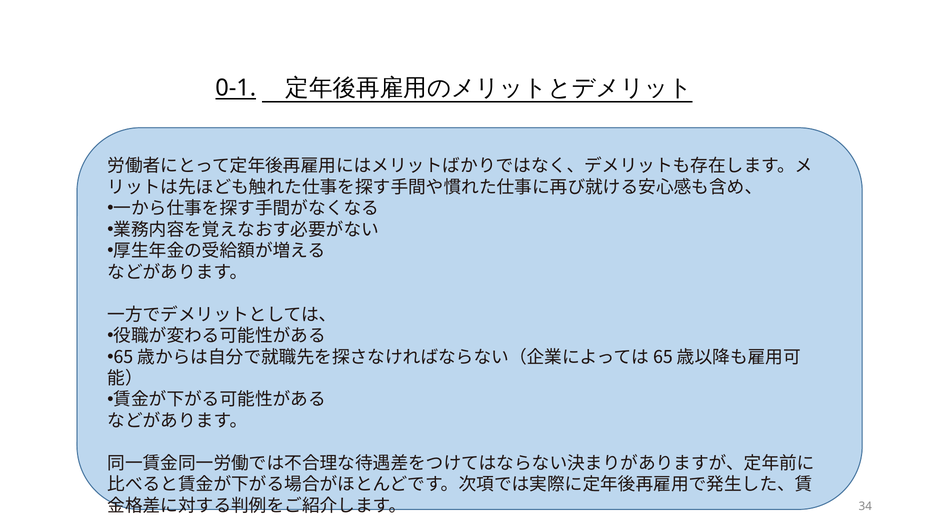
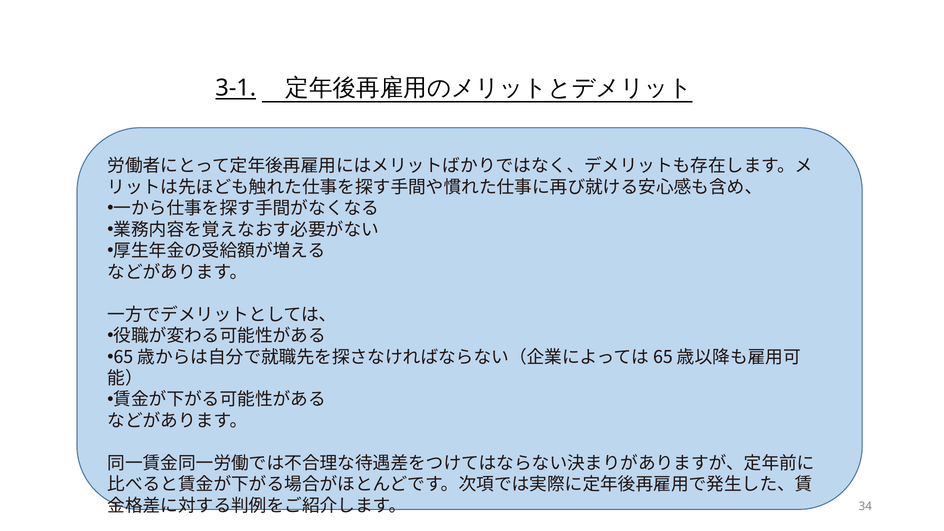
0-1: 0-1 -> 3-1
